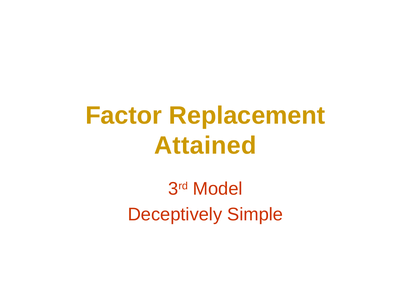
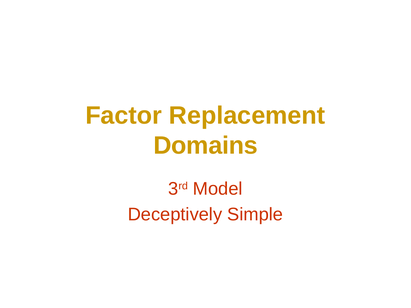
Attained: Attained -> Domains
